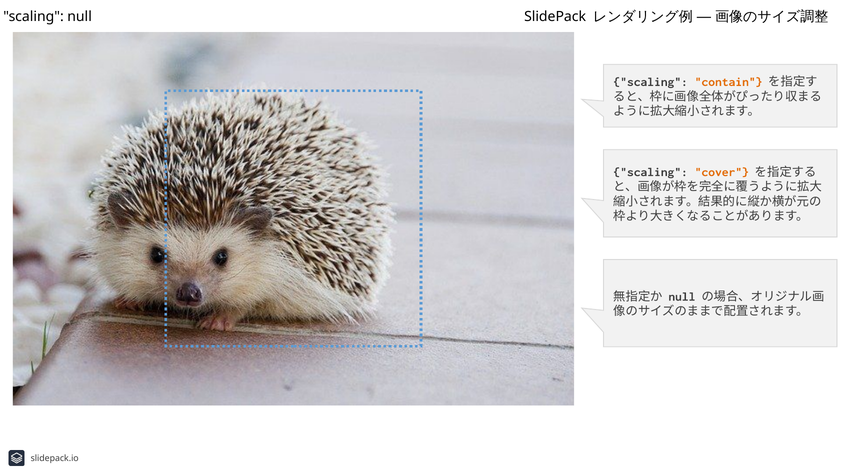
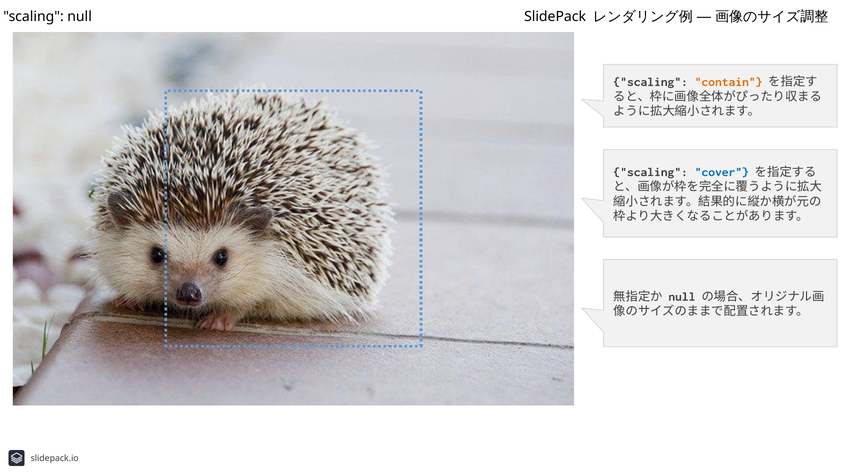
cover colour: orange -> blue
